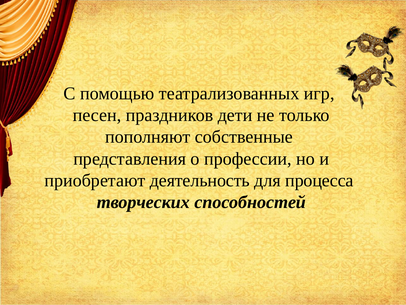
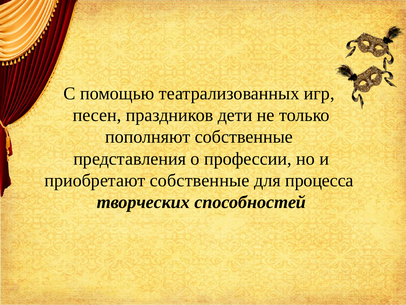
приобретают деятельность: деятельность -> собственные
